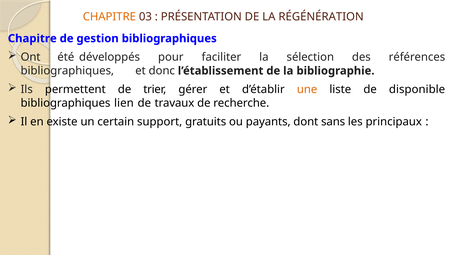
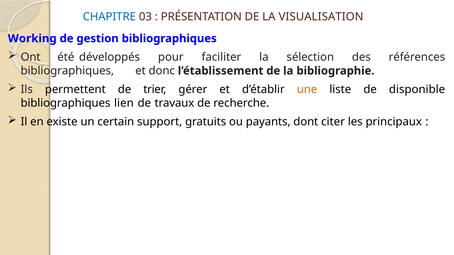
CHAPITRE at (109, 17) colour: orange -> blue
RÉGÉNÉRATION: RÉGÉNÉRATION -> VISUALISATION
Chapitre at (32, 39): Chapitre -> Working
sans: sans -> citer
